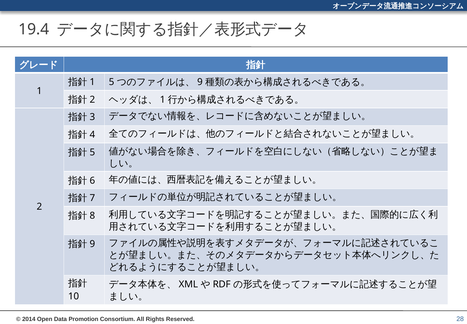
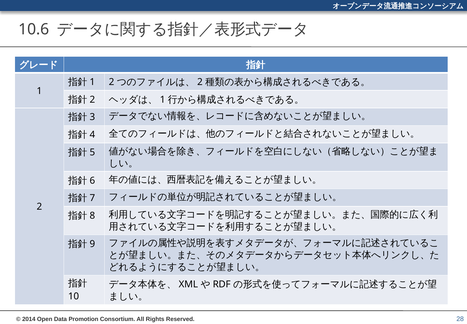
19.4: 19.4 -> 10.6
5 at (112, 82): 5 -> 2
9 at (200, 82): 9 -> 2
